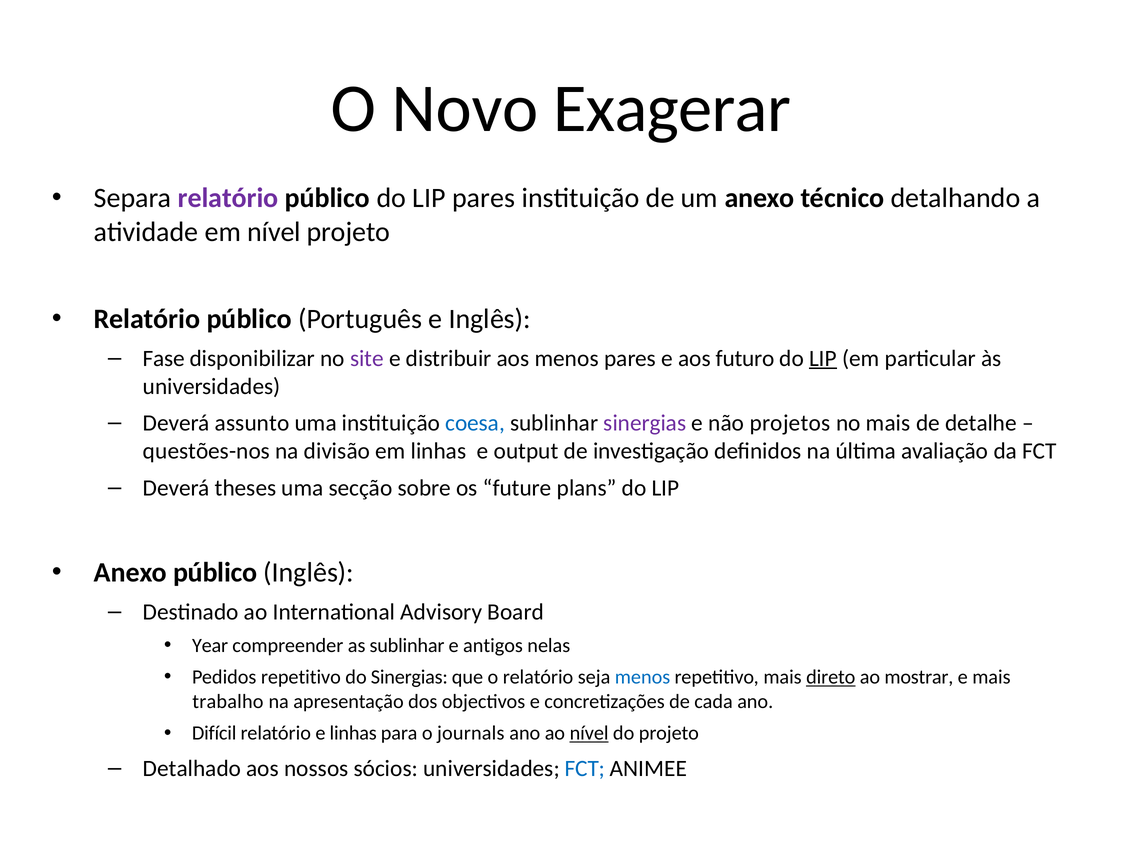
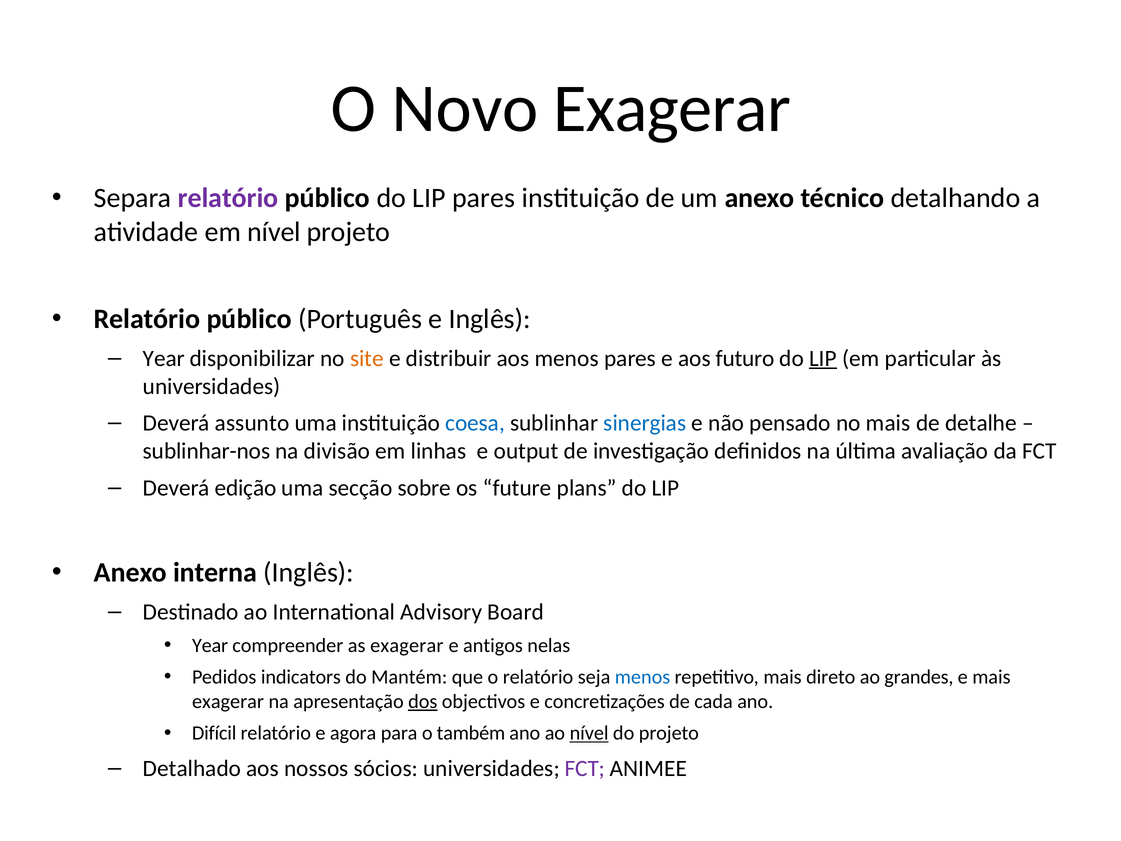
Fase at (164, 358): Fase -> Year
site colour: purple -> orange
sinergias at (645, 423) colour: purple -> blue
projetos: projetos -> pensado
questões-nos: questões-nos -> sublinhar-nos
theses: theses -> edição
Anexo público: público -> interna
as sublinhar: sublinhar -> exagerar
Pedidos repetitivo: repetitivo -> indicators
do Sinergias: Sinergias -> Mantém
direto underline: present -> none
mostrar: mostrar -> grandes
trabalho at (228, 701): trabalho -> exagerar
dos underline: none -> present
e linhas: linhas -> agora
journals: journals -> também
FCT at (585, 768) colour: blue -> purple
